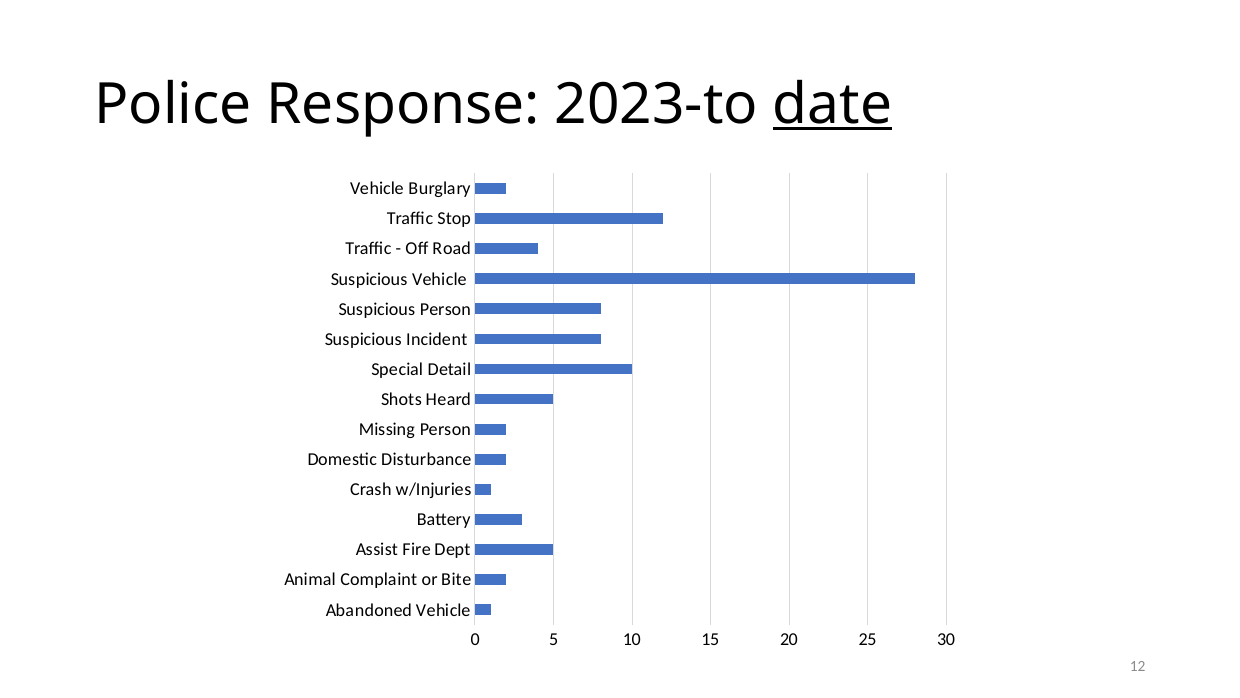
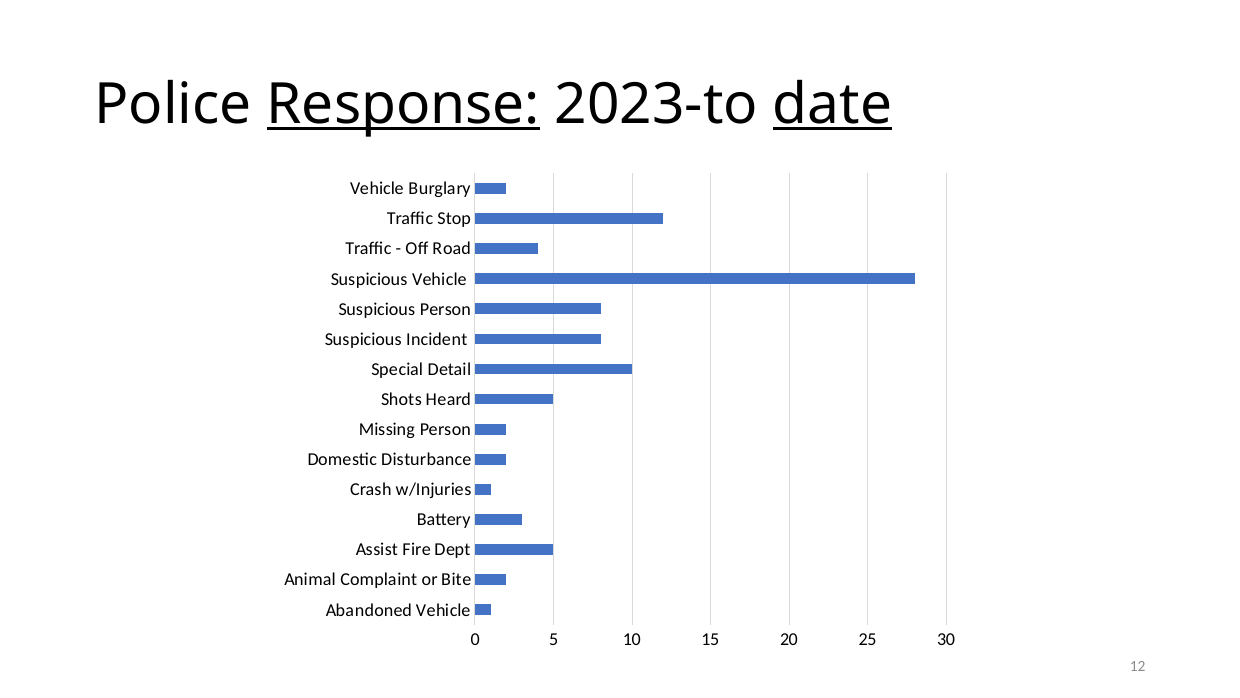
Response underline: none -> present
